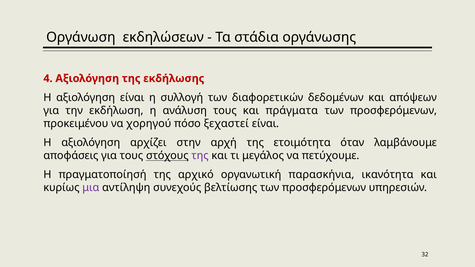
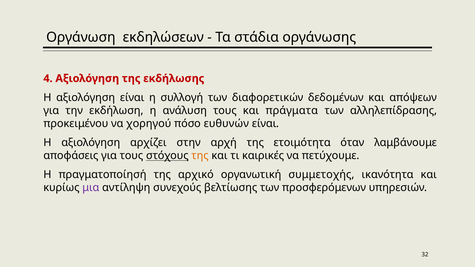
προσφερόμενων at (393, 111): προσφερόμενων -> αλληλεπίδρασης
ξεχαστεί: ξεχαστεί -> ευθυνών
της at (200, 156) colour: purple -> orange
μεγάλος: μεγάλος -> καιρικές
παρασκήνια: παρασκήνια -> συμμετοχής
